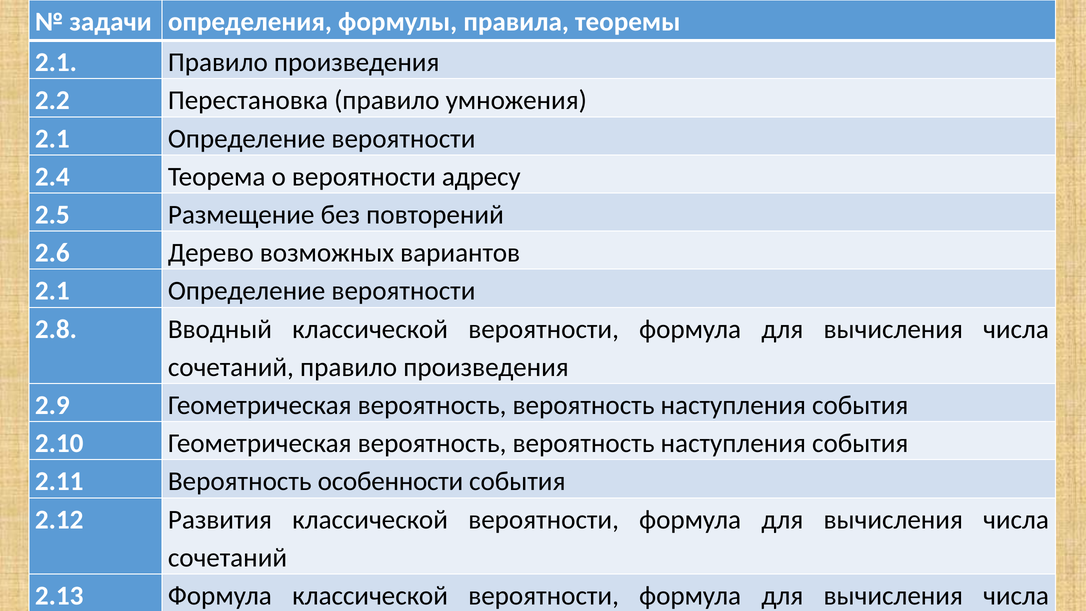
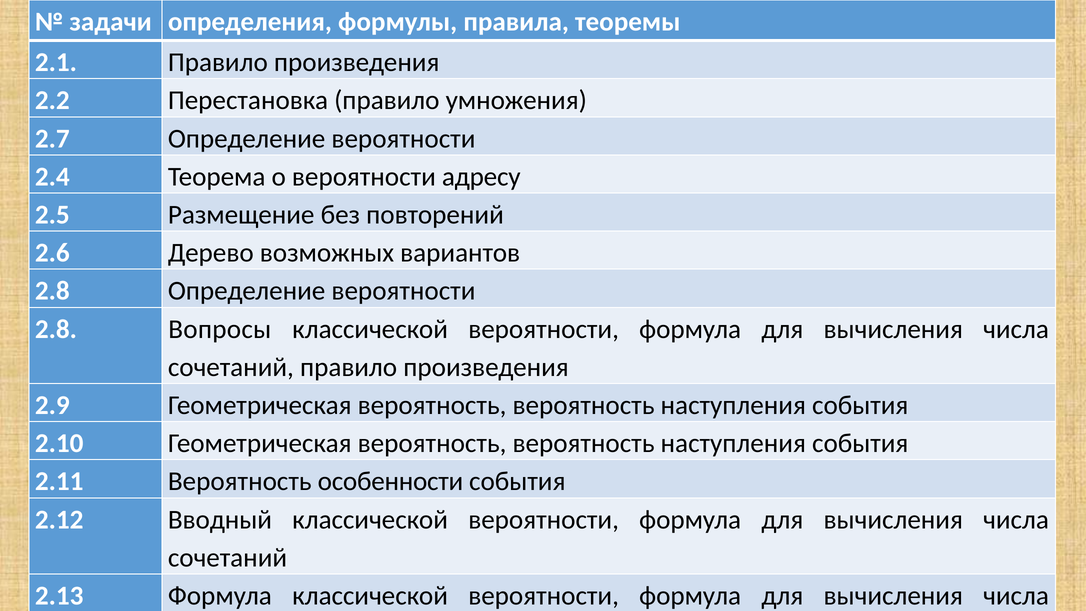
2.1 at (52, 139): 2.1 -> 2.7
2.1 at (52, 291): 2.1 -> 2.8
Вводный: Вводный -> Вопросы
Развития: Развития -> Вводный
